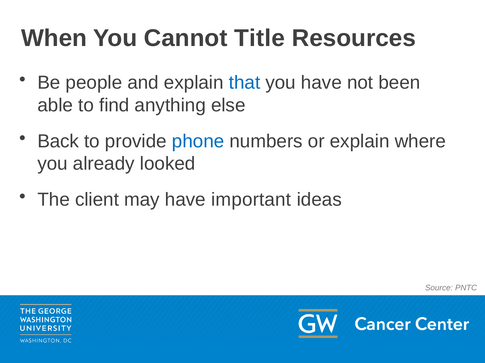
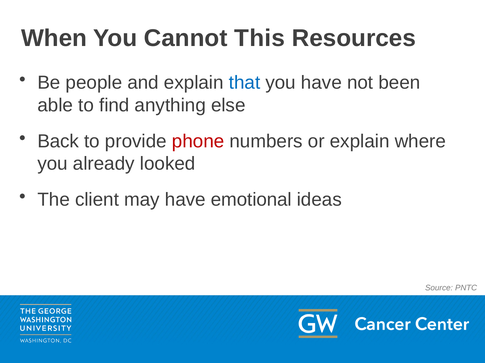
Title: Title -> This
phone colour: blue -> red
important: important -> emotional
